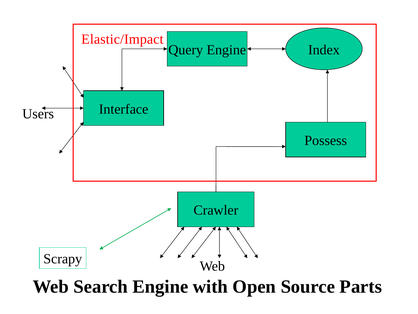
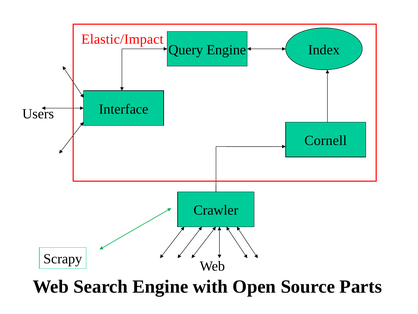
Possess: Possess -> Cornell
